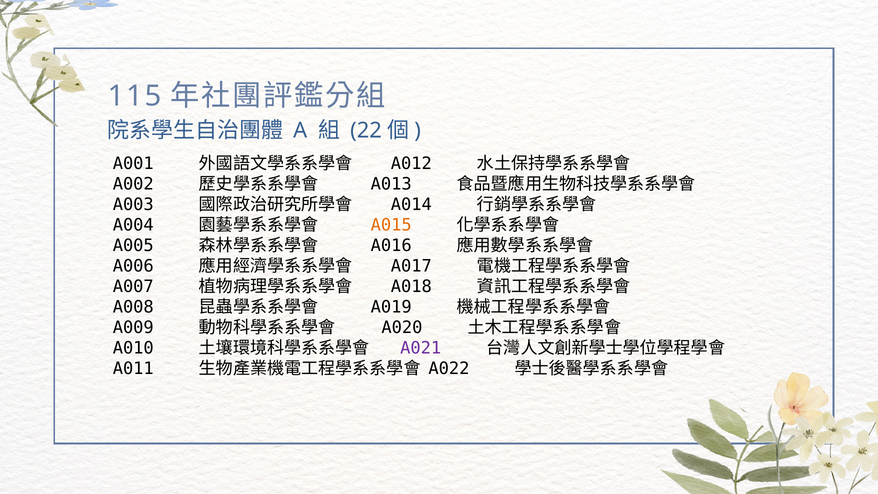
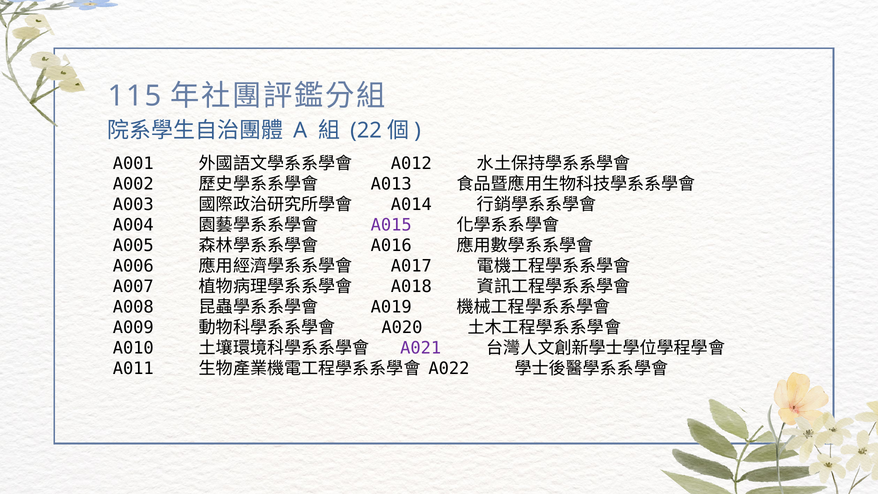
A015 colour: orange -> purple
